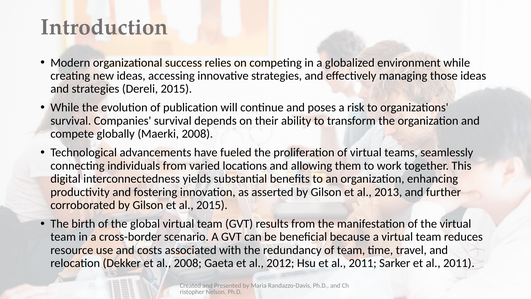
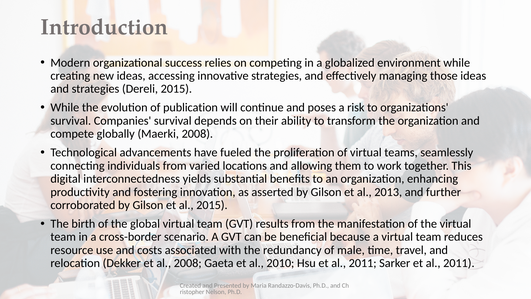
of team: team -> male
2012: 2012 -> 2010
